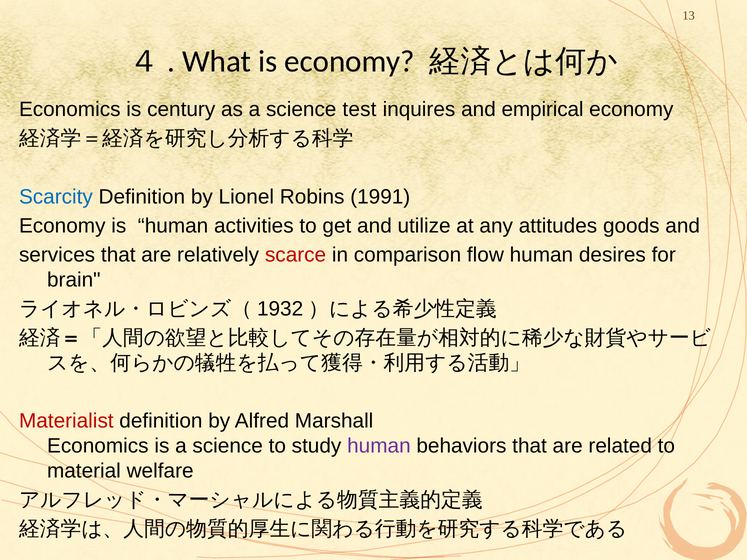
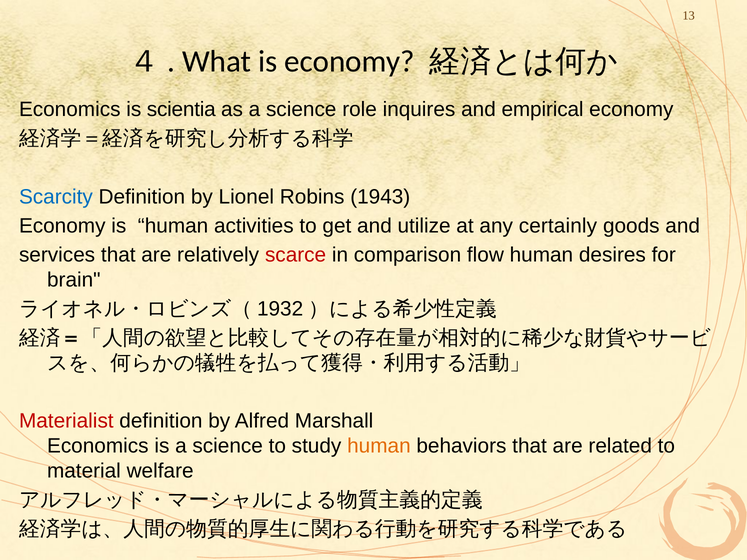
century: century -> scientia
test: test -> role
1991: 1991 -> 1943
attitudes: attitudes -> certainly
human at (379, 446) colour: purple -> orange
